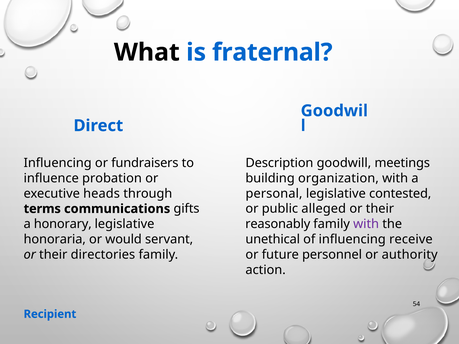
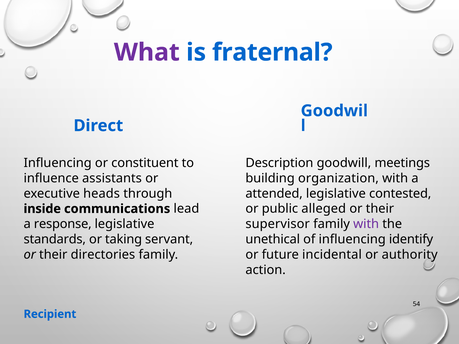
What colour: black -> purple
fundraisers: fundraisers -> constituent
probation: probation -> assistants
personal: personal -> attended
terms: terms -> inside
gifts: gifts -> lead
honorary: honorary -> response
reasonably: reasonably -> supervisor
receive: receive -> identify
honoraria: honoraria -> standards
would: would -> taking
personnel: personnel -> incidental
